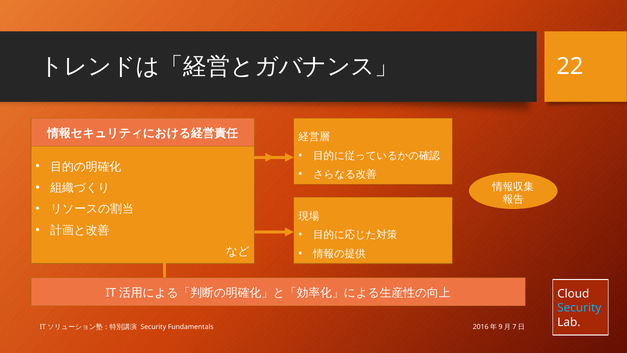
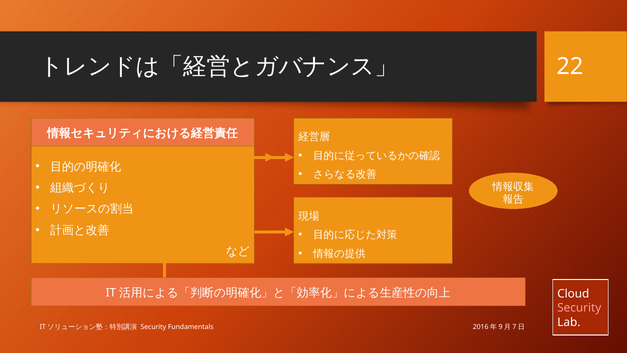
Security at (579, 308) colour: light blue -> pink
